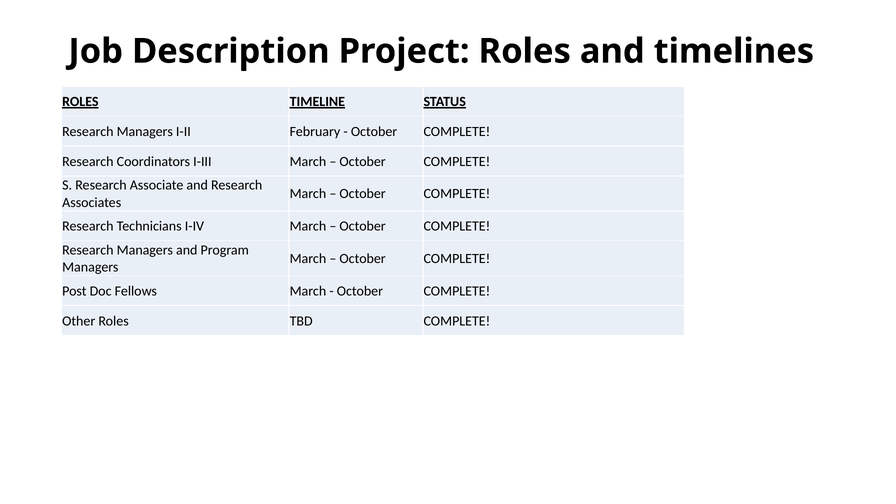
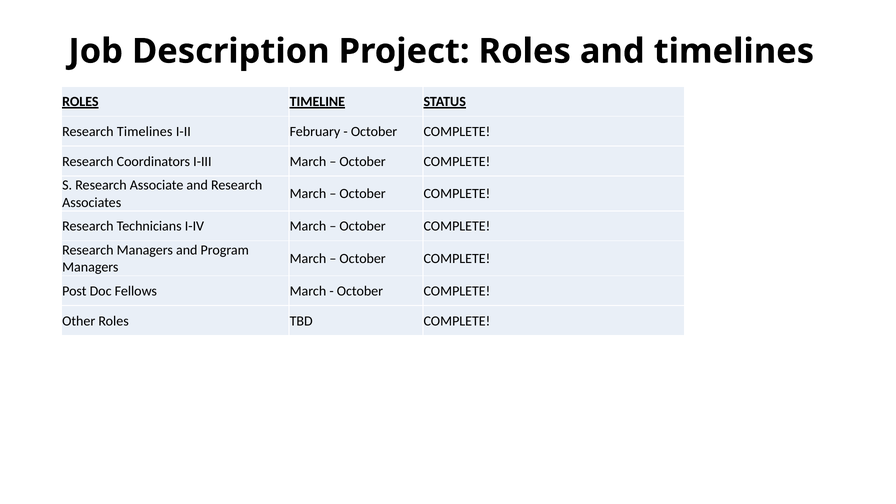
Managers at (145, 132): Managers -> Timelines
